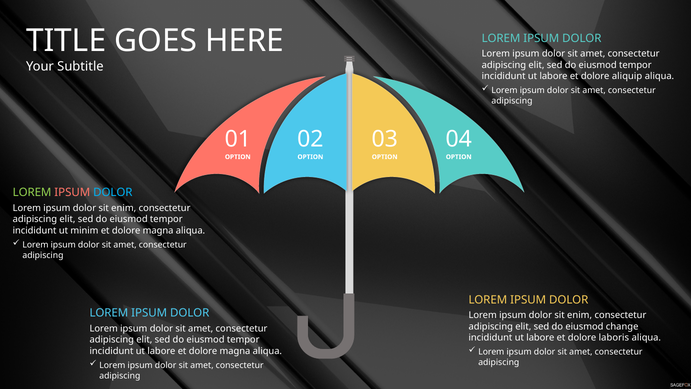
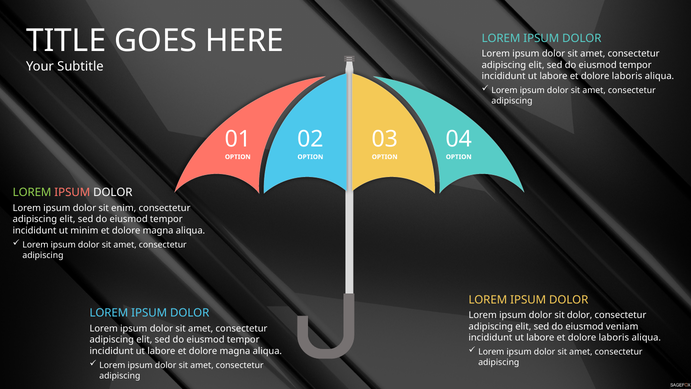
aliquip at (627, 76): aliquip -> laboris
DOLOR at (113, 193) colour: light blue -> white
enim at (580, 315): enim -> dolor
change: change -> veniam
